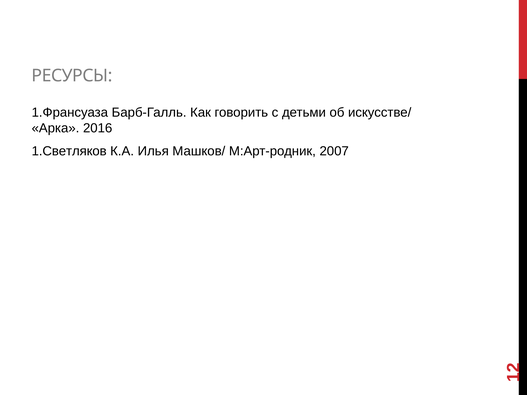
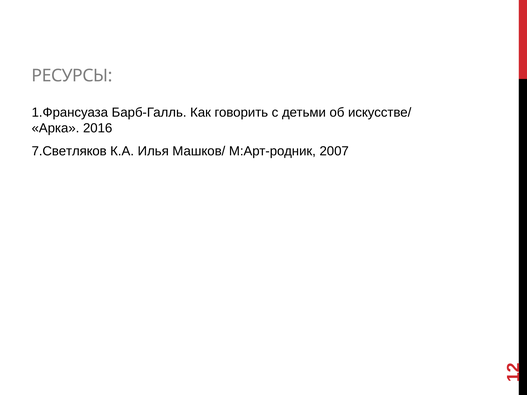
1.Светляков: 1.Светляков -> 7.Светляков
